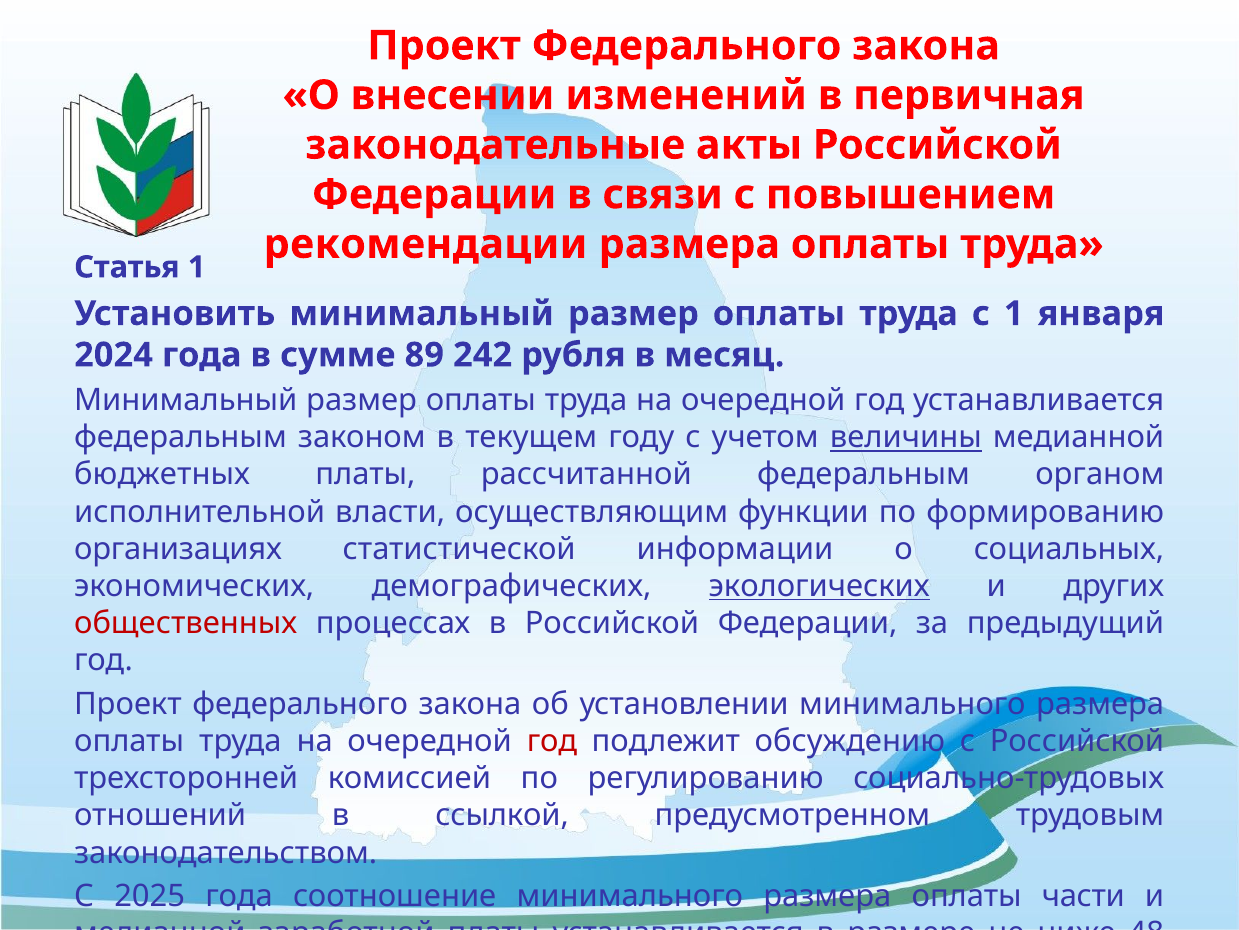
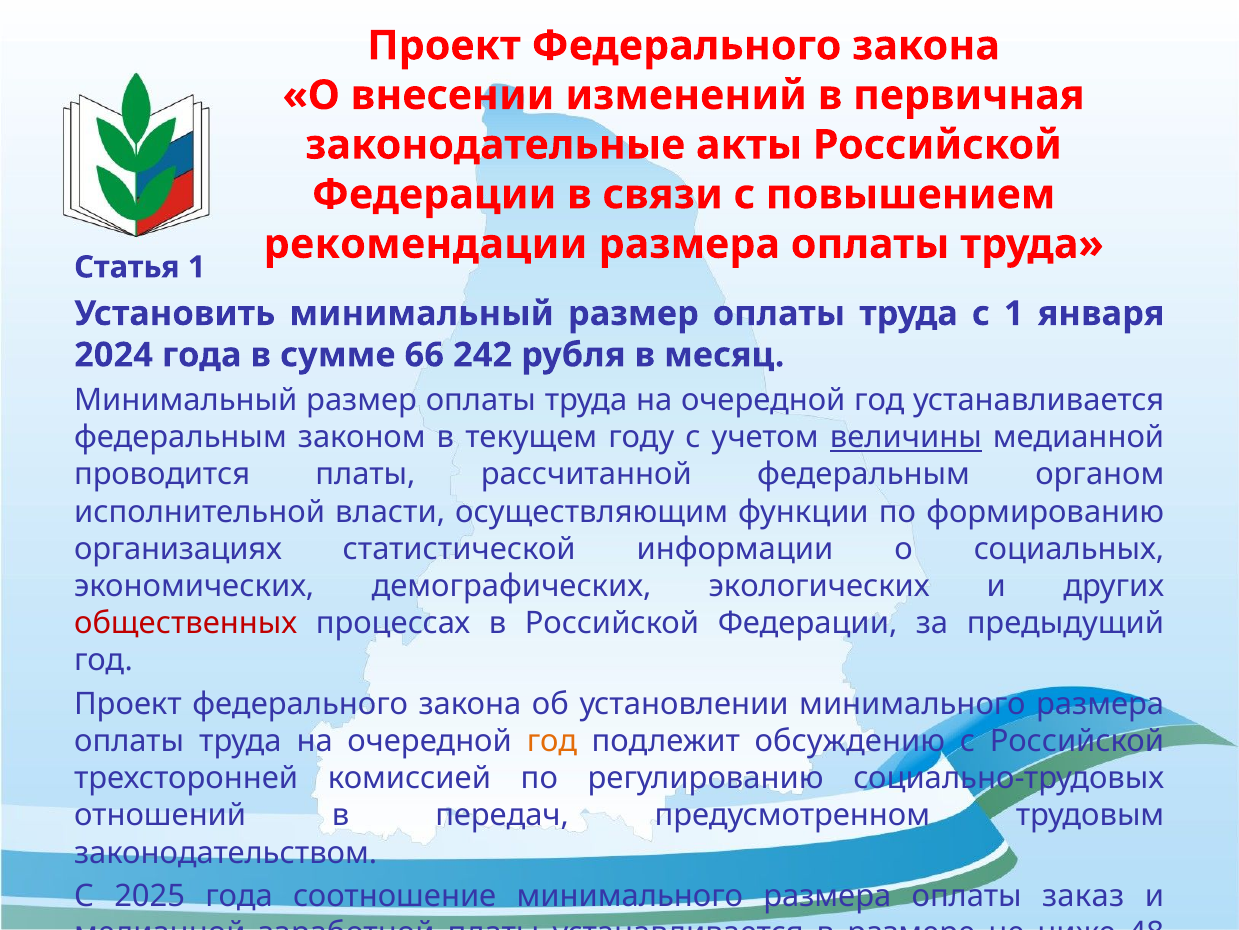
89: 89 -> 66
бюджетных: бюджетных -> проводится
экологических underline: present -> none
год at (552, 741) colour: red -> orange
ссылкой: ссылкой -> передач
части: части -> заказ
